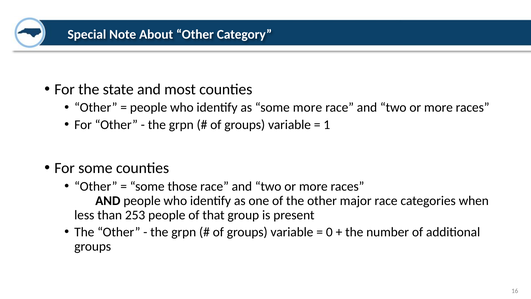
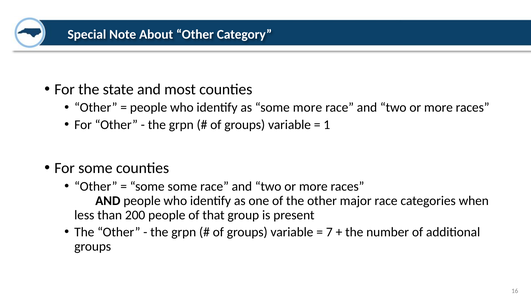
some those: those -> some
253: 253 -> 200
0: 0 -> 7
